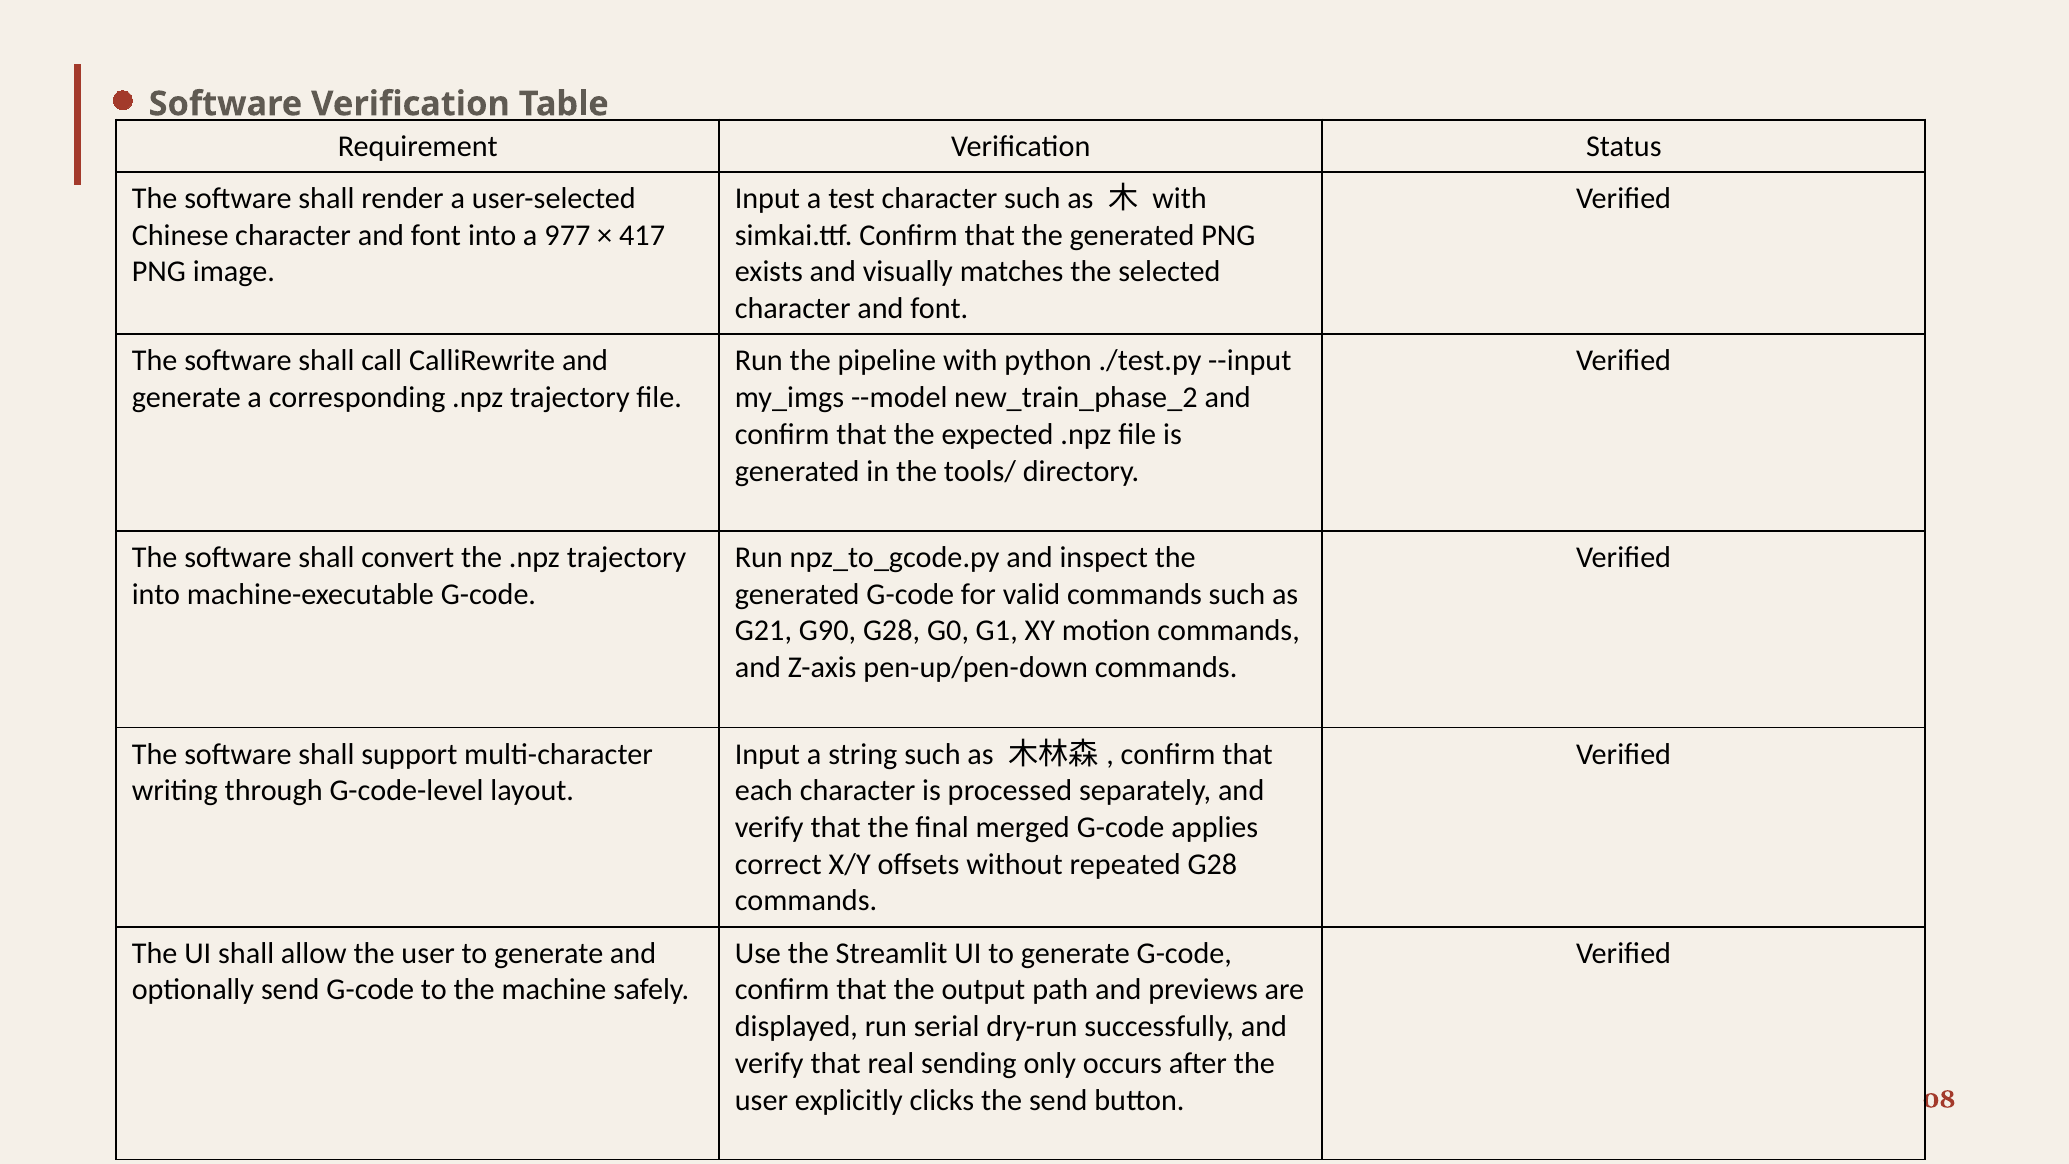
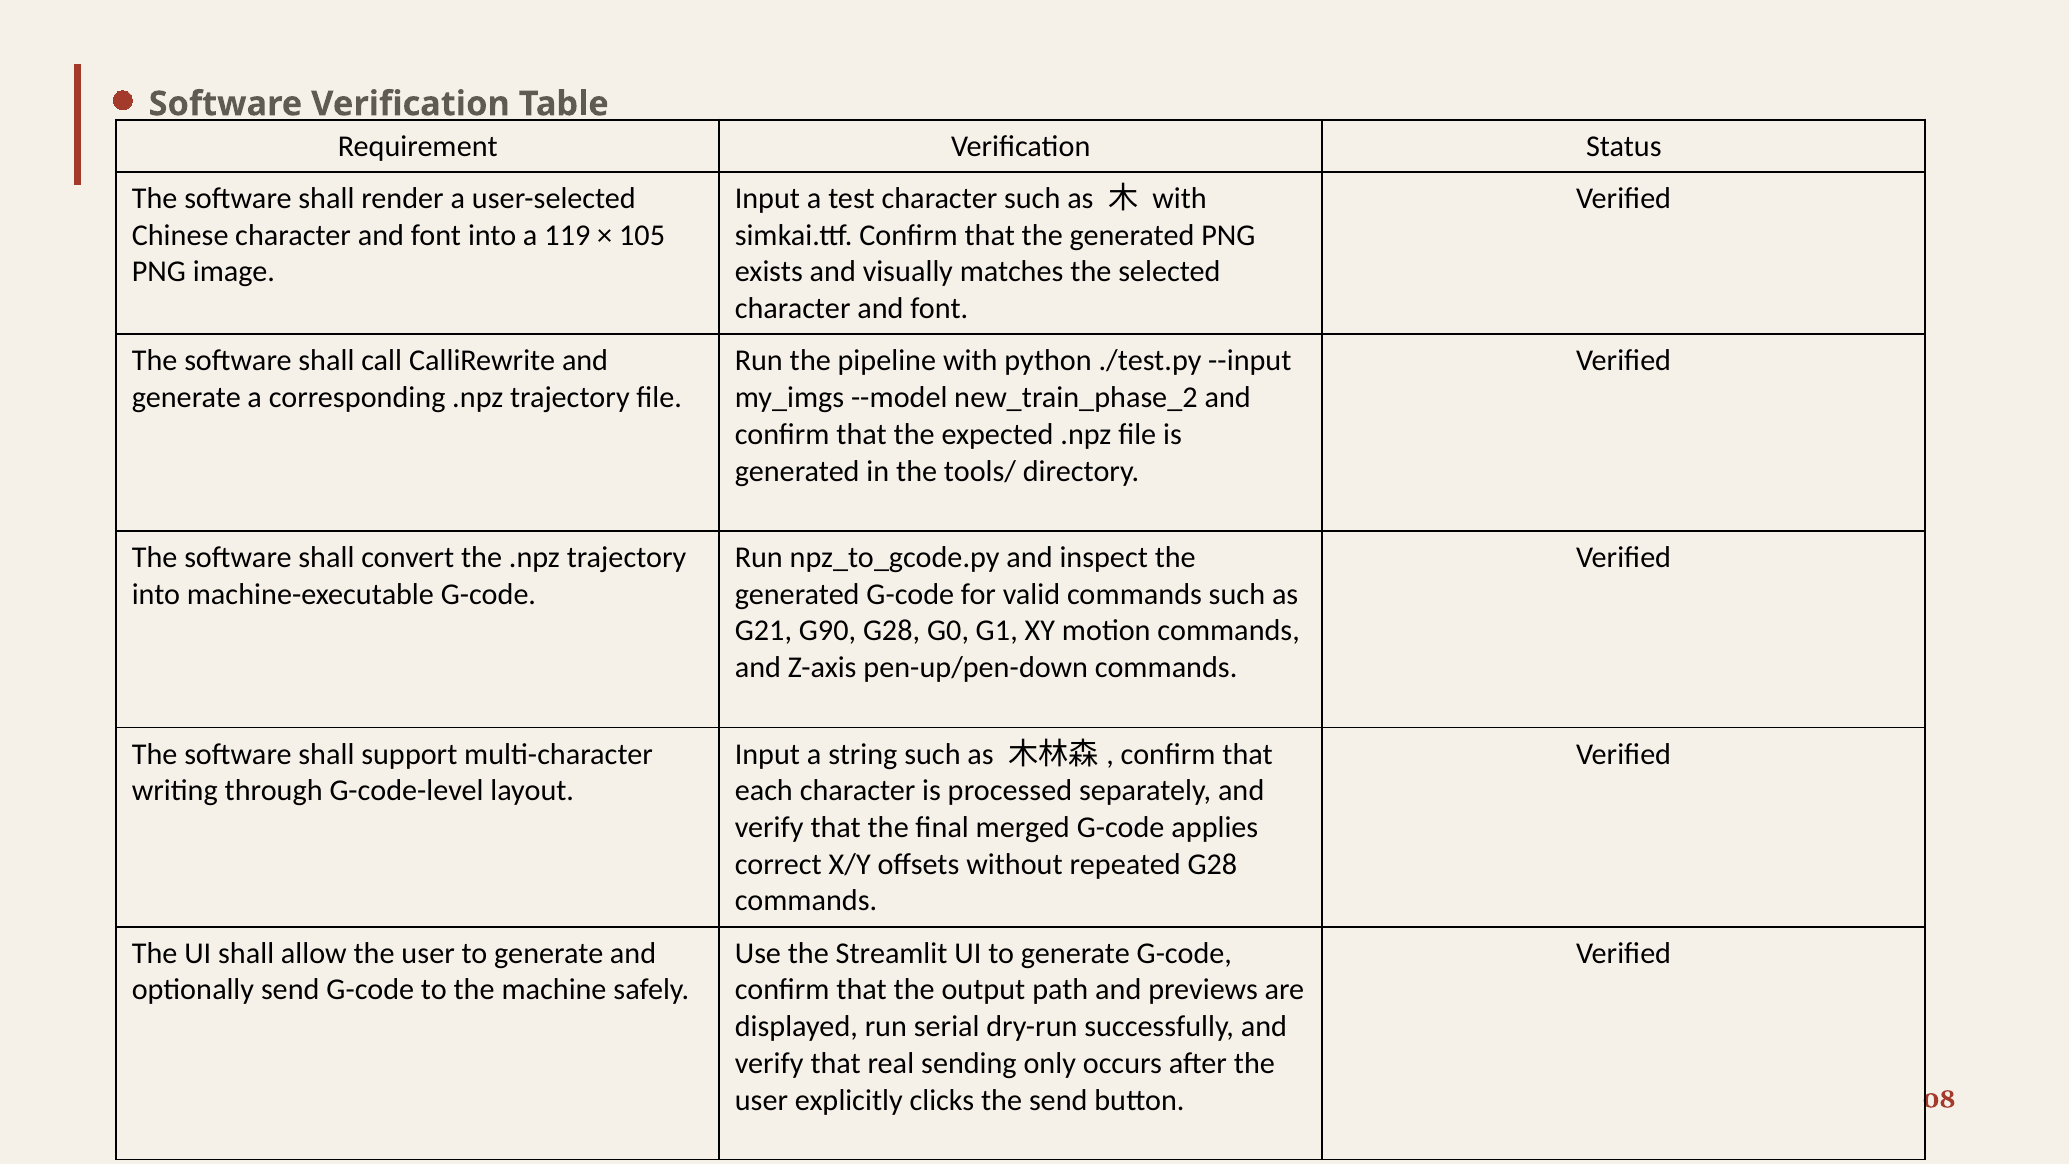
977: 977 -> 119
417: 417 -> 105
